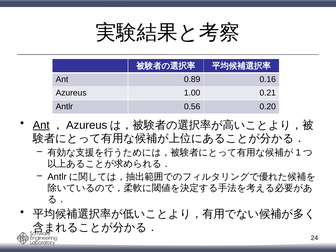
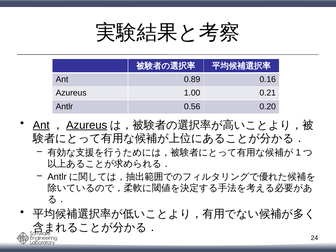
Azureus at (87, 125) underline: none -> present
